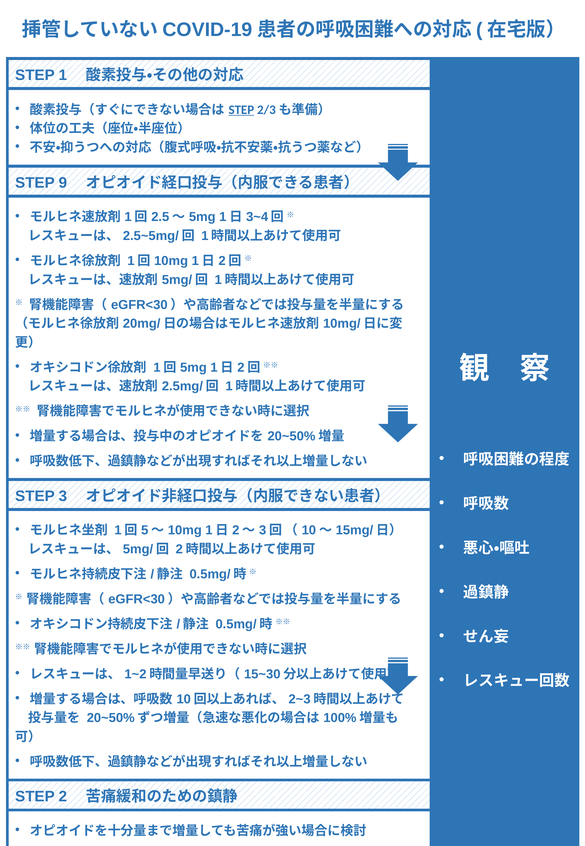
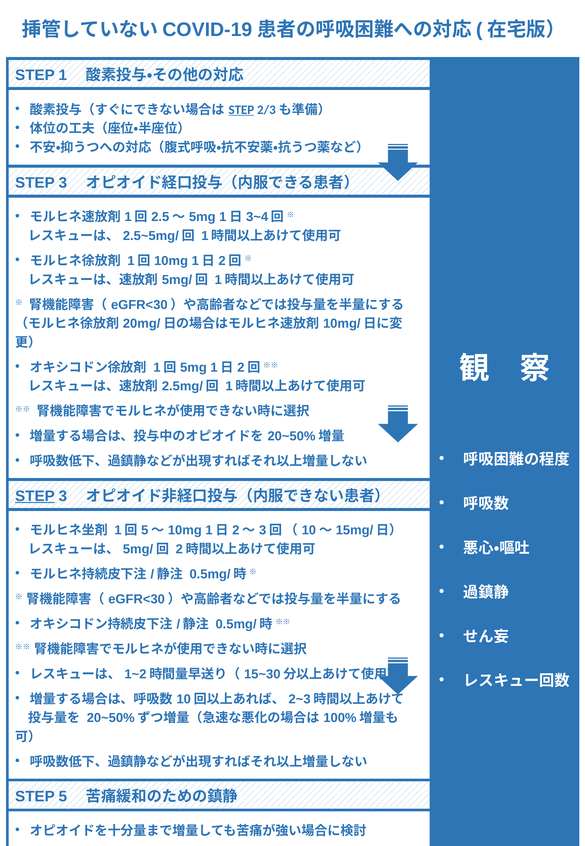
9 at (63, 183): 9 -> 3
STEP at (35, 495) underline: none -> present
2: 2 -> 5
